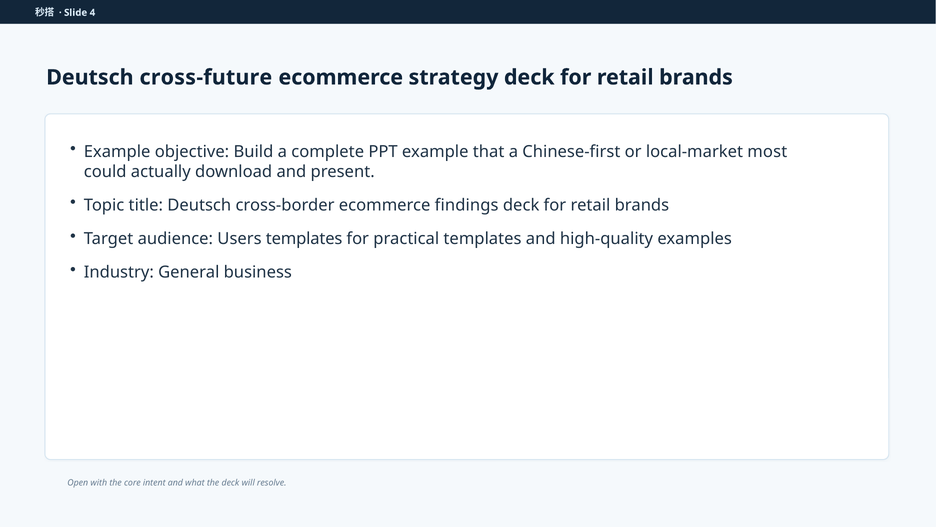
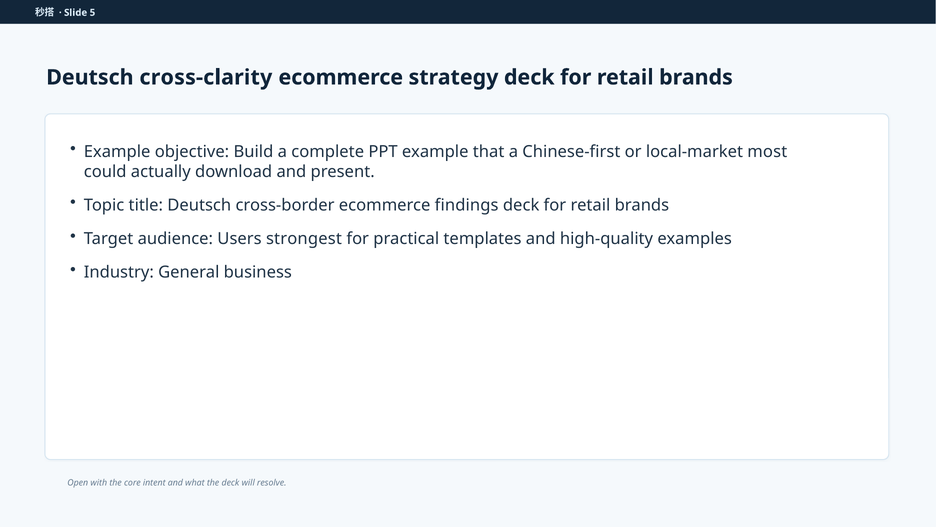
4: 4 -> 5
cross-future: cross-future -> cross-clarity
Users templates: templates -> strongest
